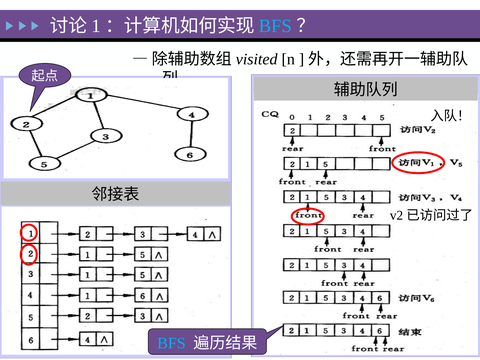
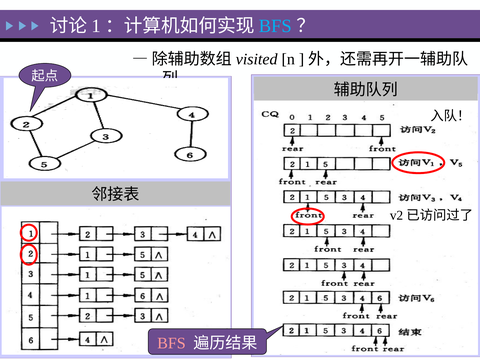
BFS at (171, 343) colour: light blue -> pink
